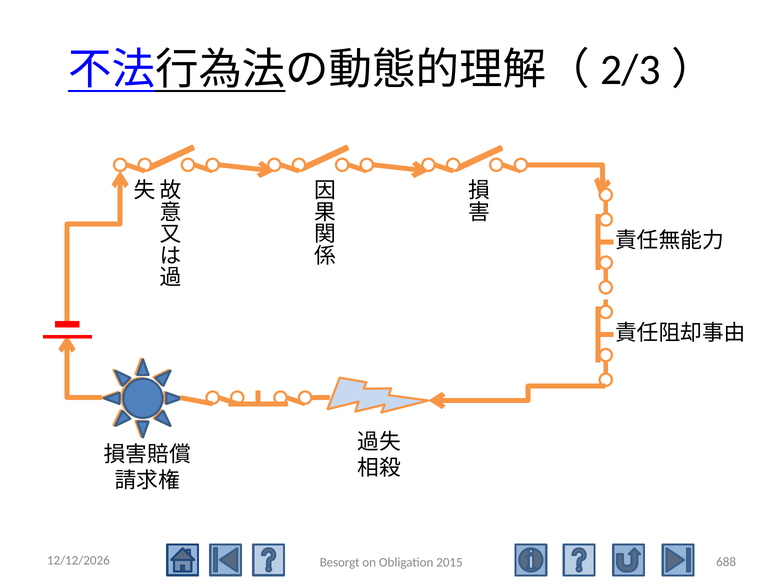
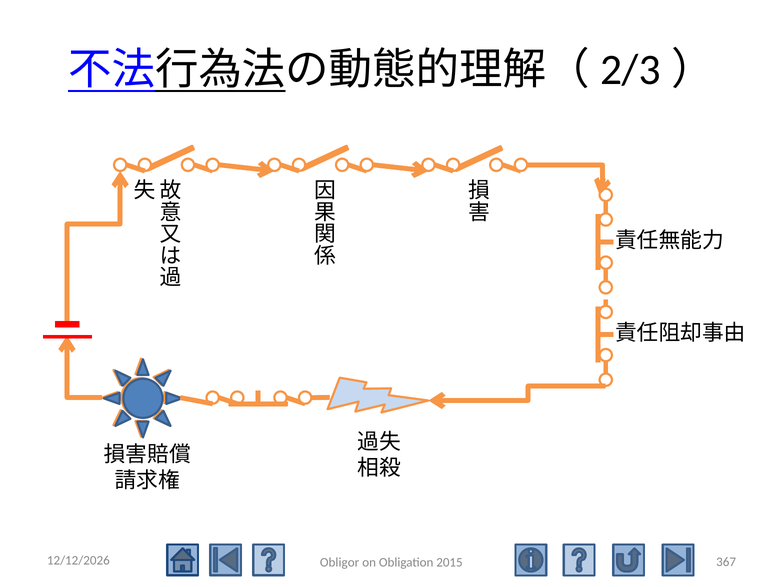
688: 688 -> 367
Besorgt: Besorgt -> Obligor
